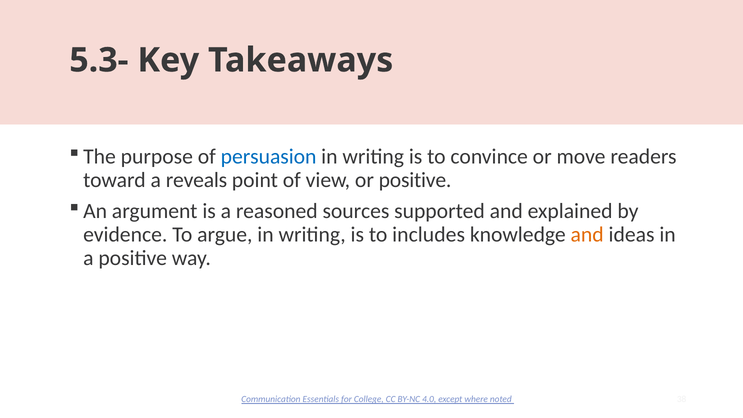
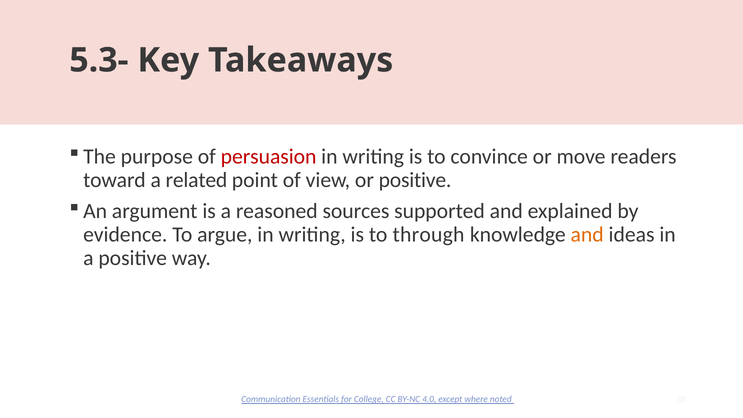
persuasion colour: blue -> red
reveals: reveals -> related
includes: includes -> through
